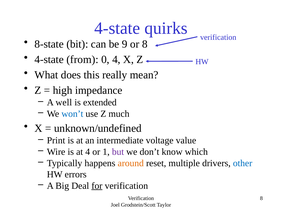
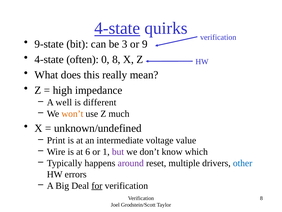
4-state at (117, 28) underline: none -> present
8-state: 8-state -> 9-state
9: 9 -> 3
or 8: 8 -> 9
from: from -> often
0 4: 4 -> 8
extended: extended -> different
won’t colour: blue -> orange
at 4: 4 -> 6
around colour: orange -> purple
